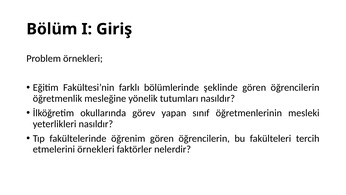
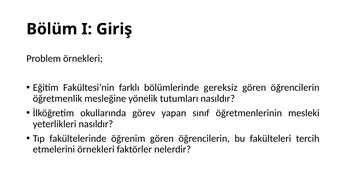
şeklinde: şeklinde -> gereksiz
